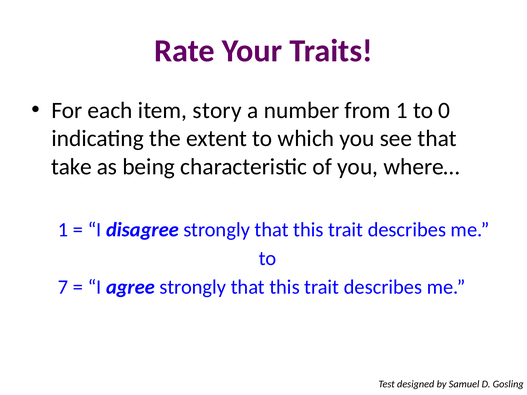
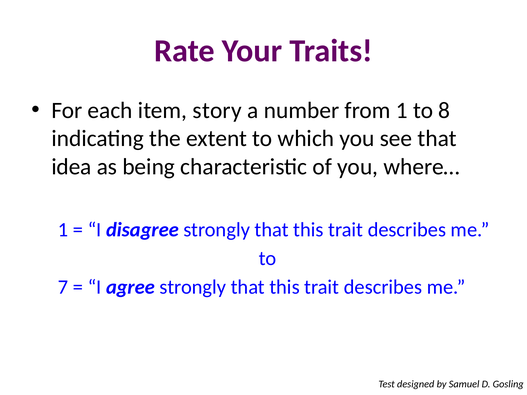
0: 0 -> 8
take: take -> idea
